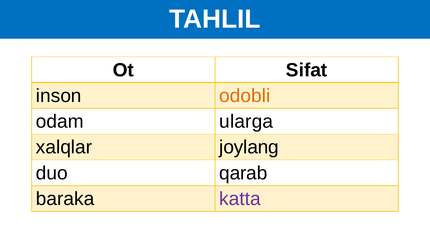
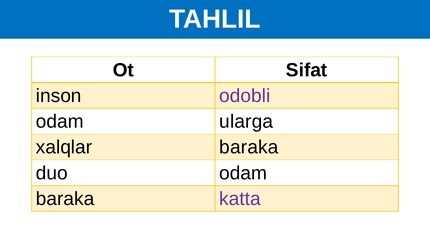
odobli colour: orange -> purple
xalqlar joylang: joylang -> baraka
duo qarab: qarab -> odam
